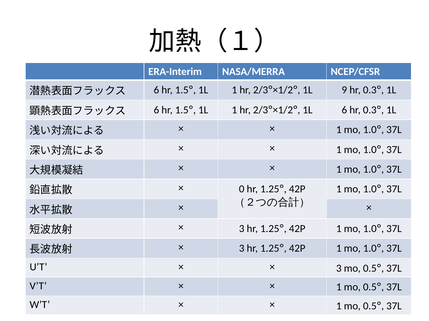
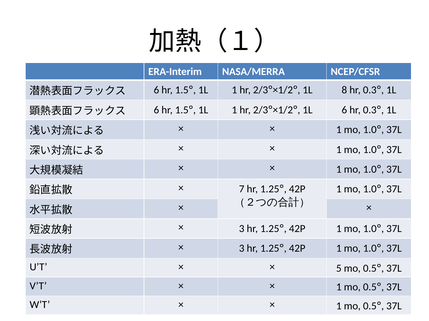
9: 9 -> 8
0: 0 -> 7
3 at (339, 269): 3 -> 5
